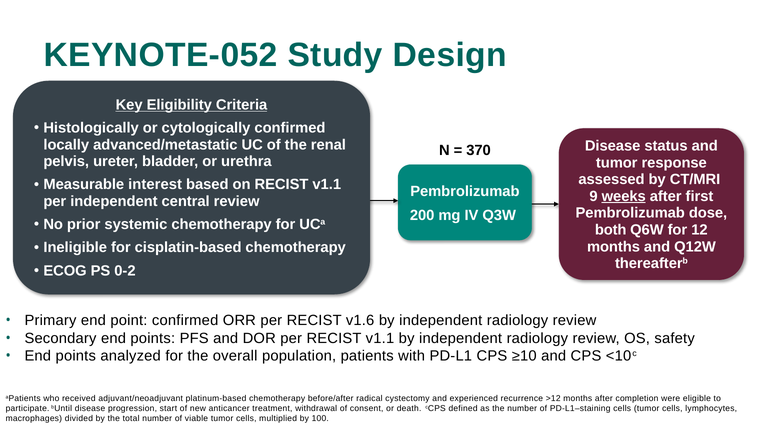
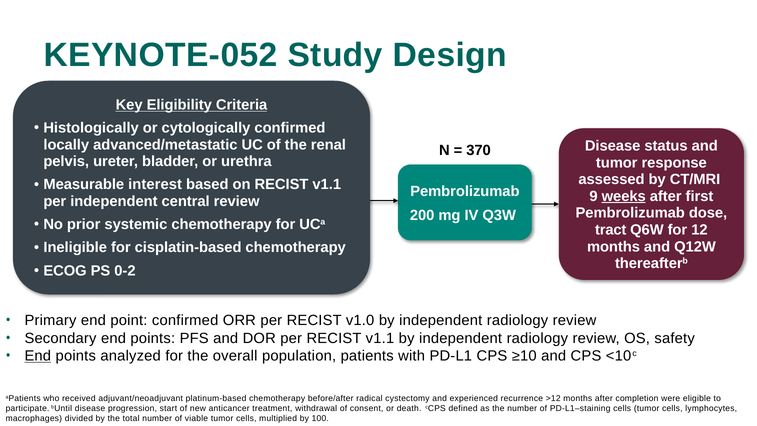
both: both -> tract
v1.6: v1.6 -> v1.0
End at (38, 356) underline: none -> present
